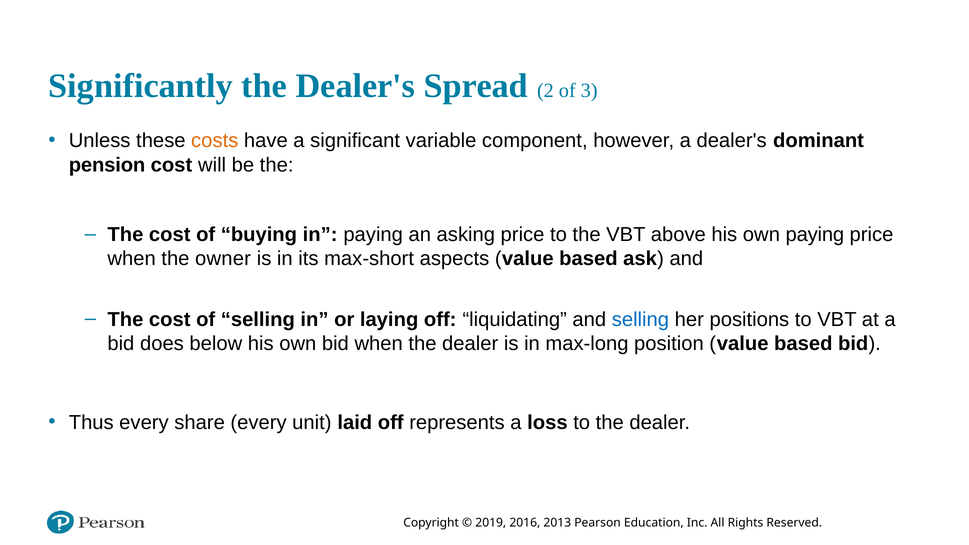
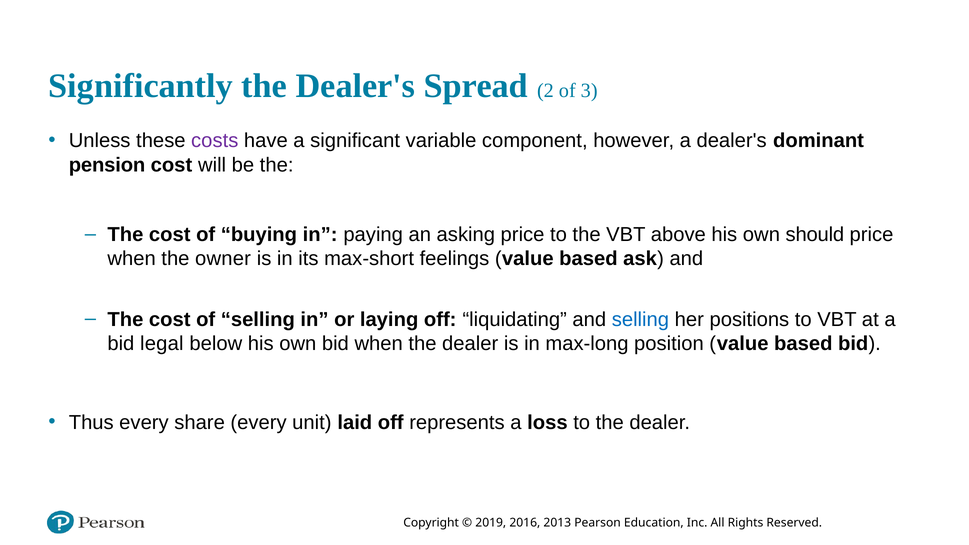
costs colour: orange -> purple
own paying: paying -> should
aspects: aspects -> feelings
does: does -> legal
